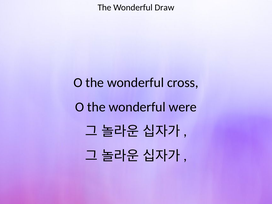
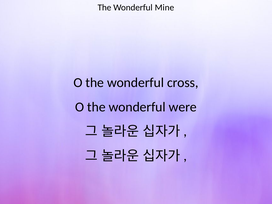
Draw: Draw -> Mine
